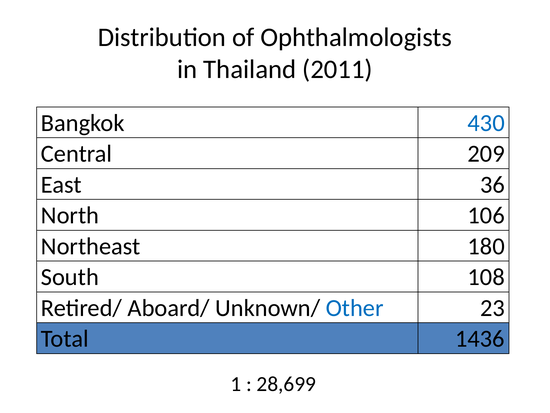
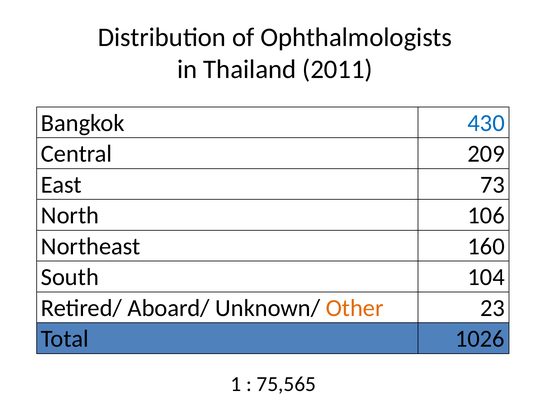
36: 36 -> 73
180: 180 -> 160
108: 108 -> 104
Other colour: blue -> orange
1436: 1436 -> 1026
28,699: 28,699 -> 75,565
